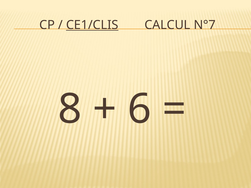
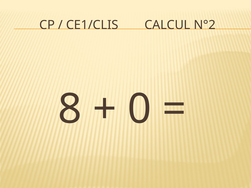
CE1/CLIS underline: present -> none
N°7: N°7 -> N°2
6: 6 -> 0
